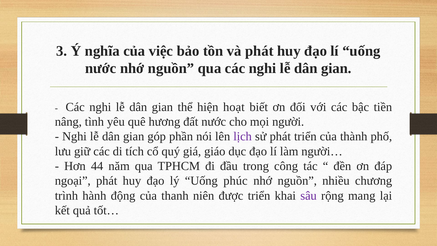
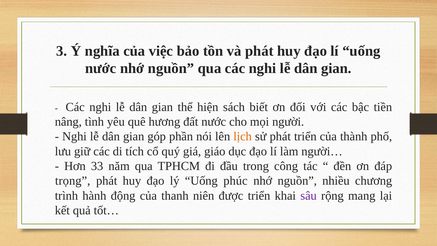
hoạt: hoạt -> sách
lịch colour: purple -> orange
44: 44 -> 33
ngoại: ngoại -> trọng
